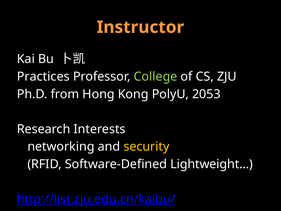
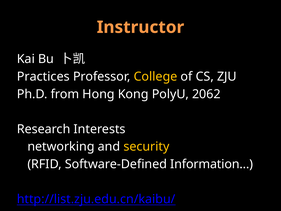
College colour: light green -> yellow
2053: 2053 -> 2062
Lightweight…: Lightweight… -> Information…
